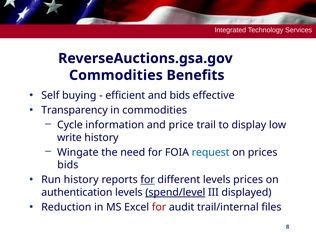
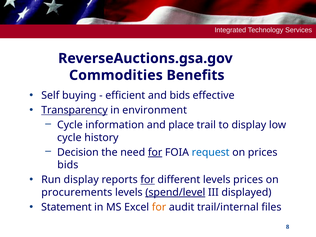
Transparency underline: none -> present
in commodities: commodities -> environment
price: price -> place
write at (69, 138): write -> cycle
Wingate: Wingate -> Decision
for at (155, 152) underline: none -> present
Run history: history -> display
authentication: authentication -> procurements
Reduction: Reduction -> Statement
for at (159, 207) colour: red -> orange
